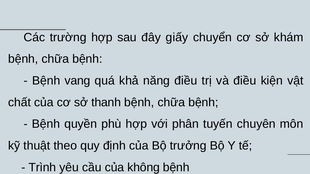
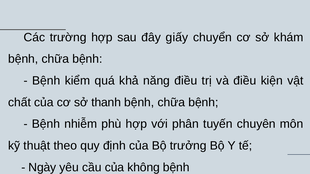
vang: vang -> kiểm
quyền: quyền -> nhiễm
Trình: Trình -> Ngày
